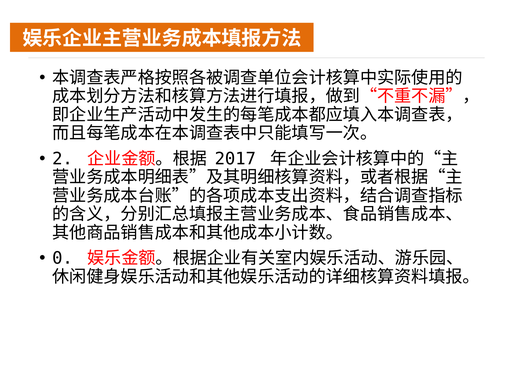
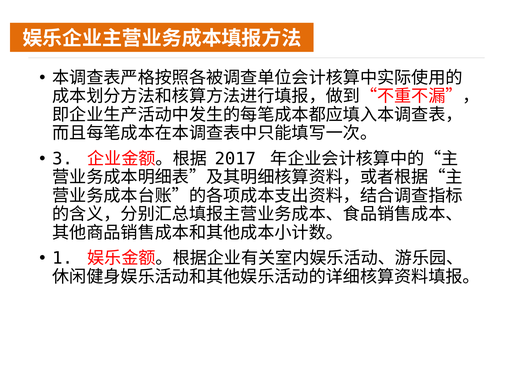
2: 2 -> 3
0: 0 -> 1
